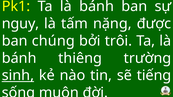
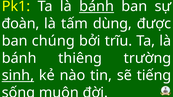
bánh at (97, 6) underline: none -> present
nguy: nguy -> đoàn
nặng: nặng -> dùng
trôi: trôi -> trĩu
